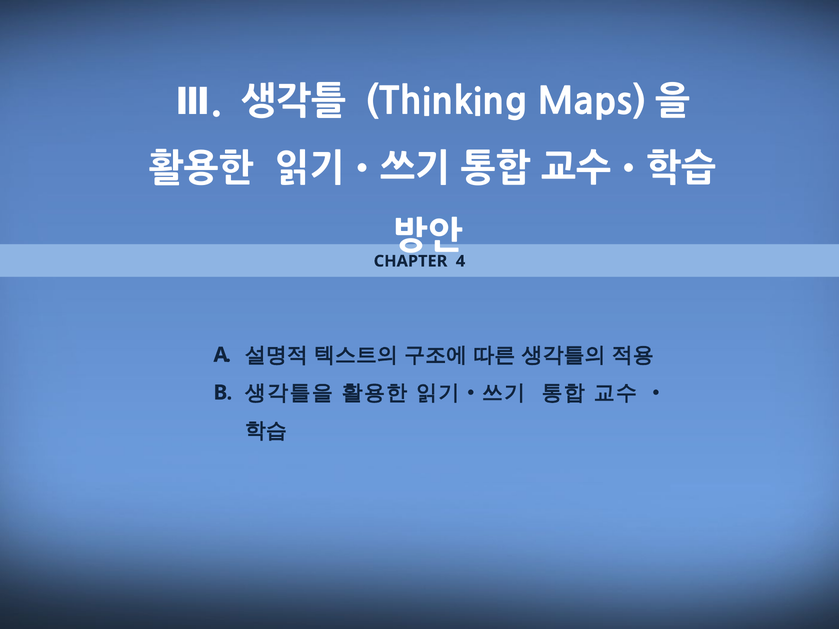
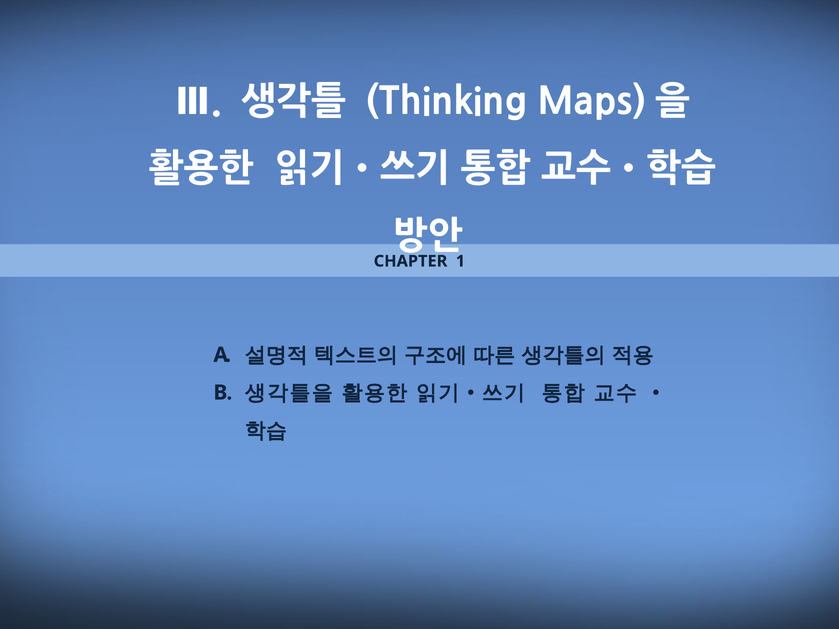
4: 4 -> 1
